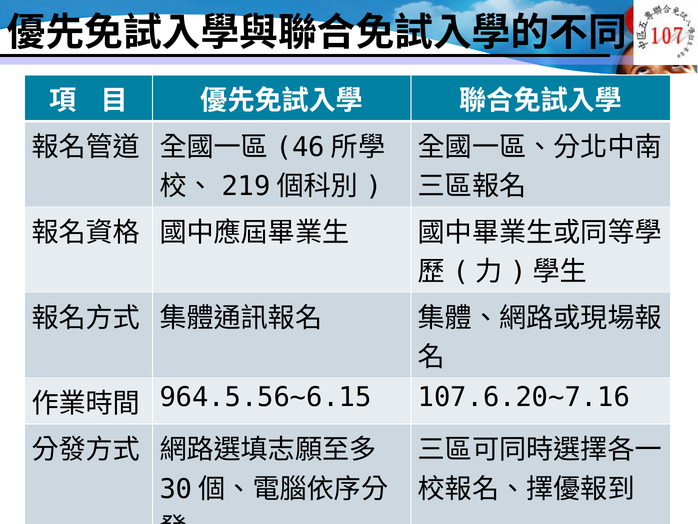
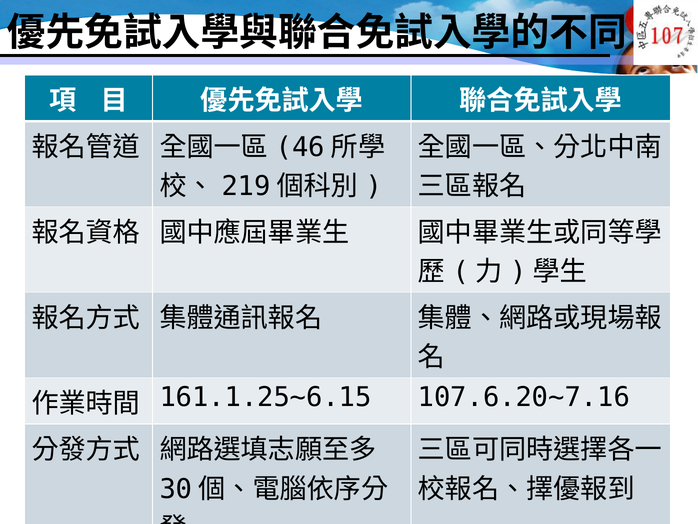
964.5.56~6.15: 964.5.56~6.15 -> 161.1.25~6.15
